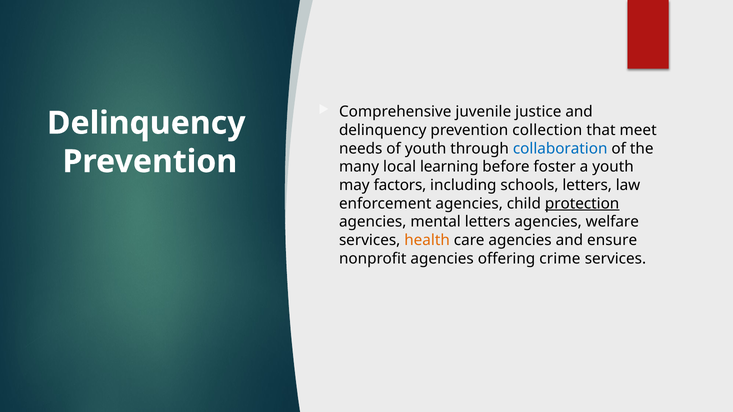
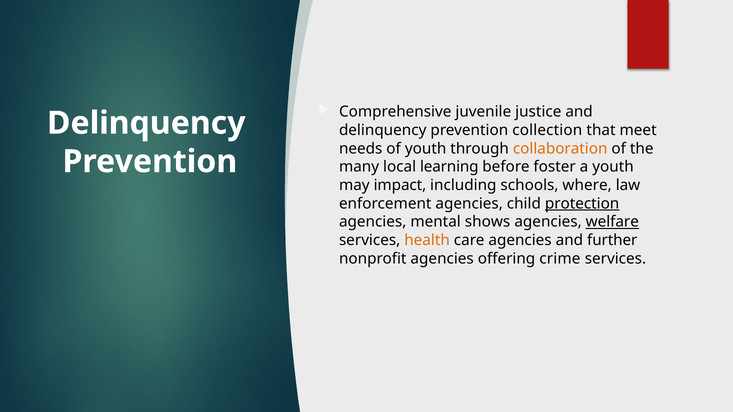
collaboration colour: blue -> orange
factors: factors -> impact
schools letters: letters -> where
mental letters: letters -> shows
welfare underline: none -> present
ensure: ensure -> further
